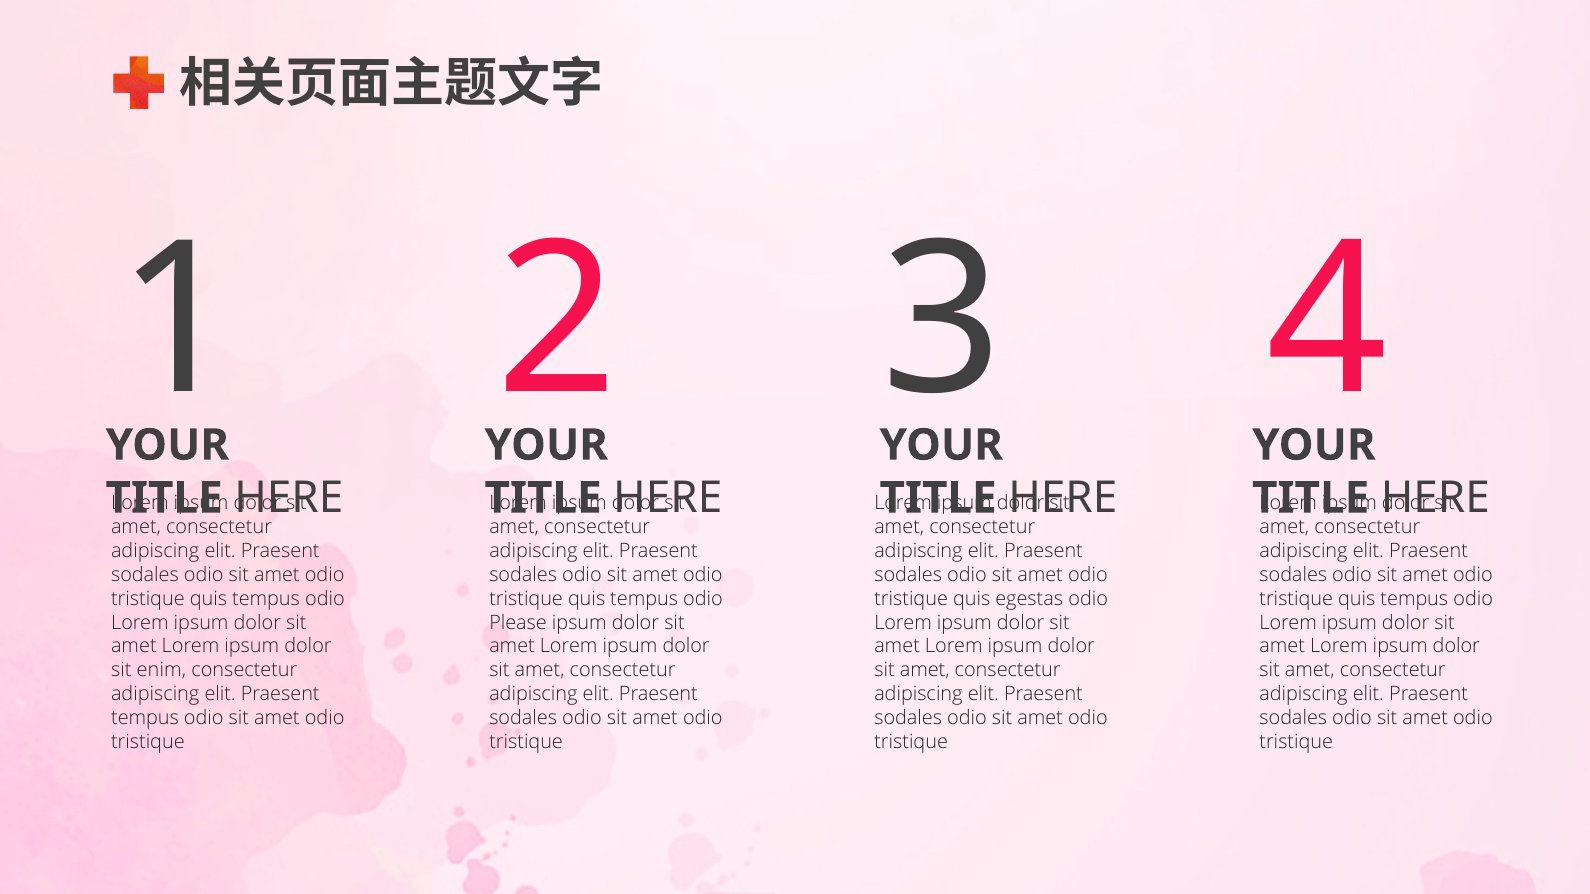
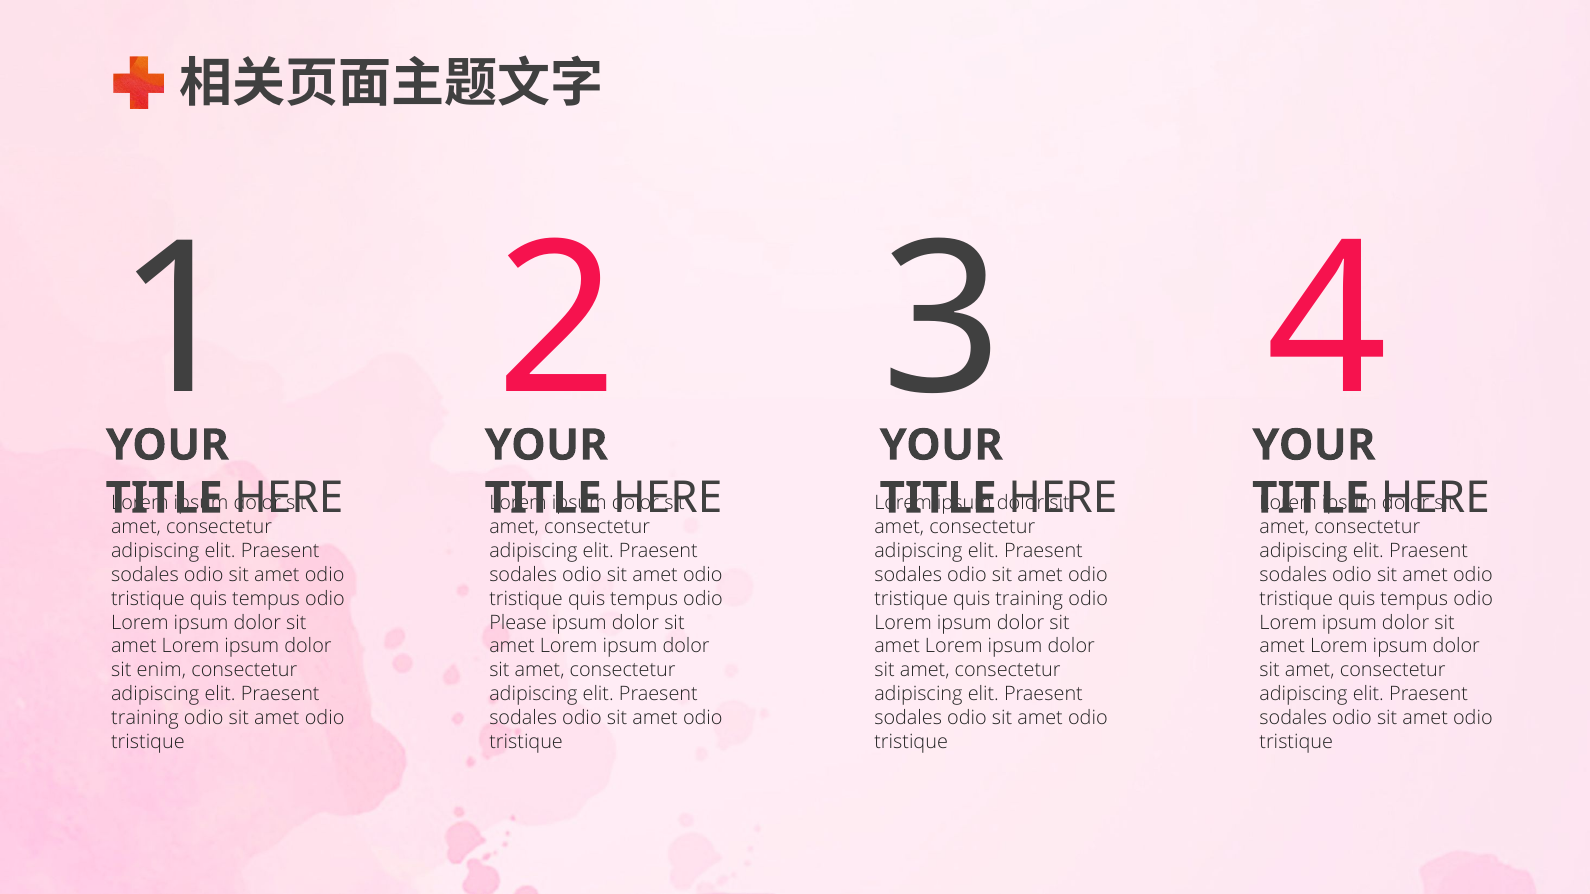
quis egestas: egestas -> training
tempus at (145, 718): tempus -> training
